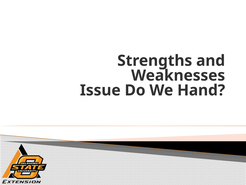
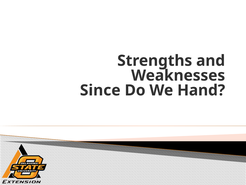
Issue: Issue -> Since
